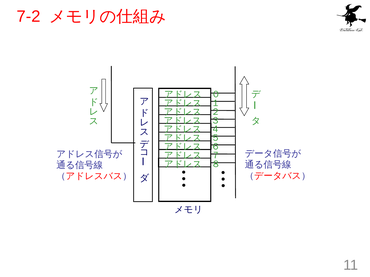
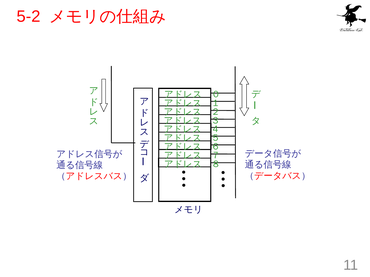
7-2: 7-2 -> 5-2
